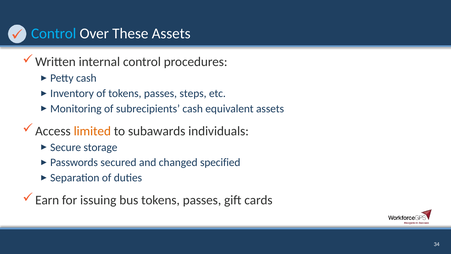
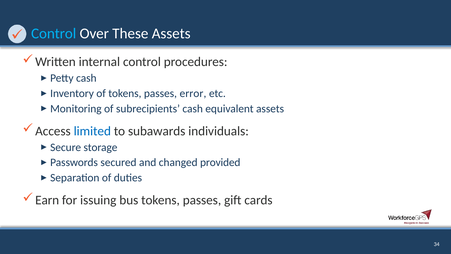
steps: steps -> error
limited colour: orange -> blue
specified: specified -> provided
